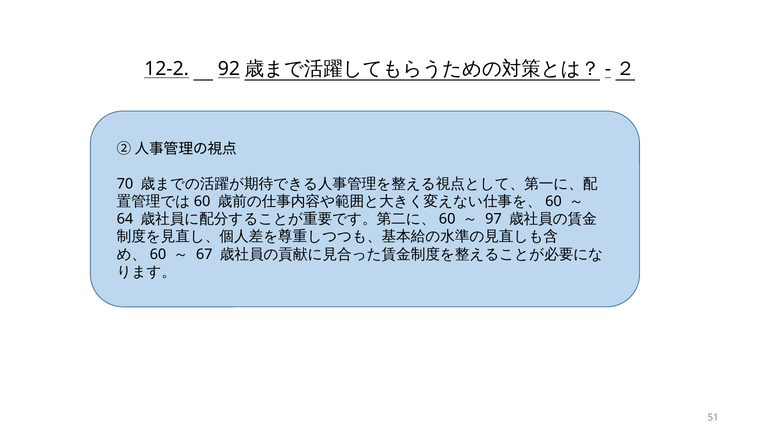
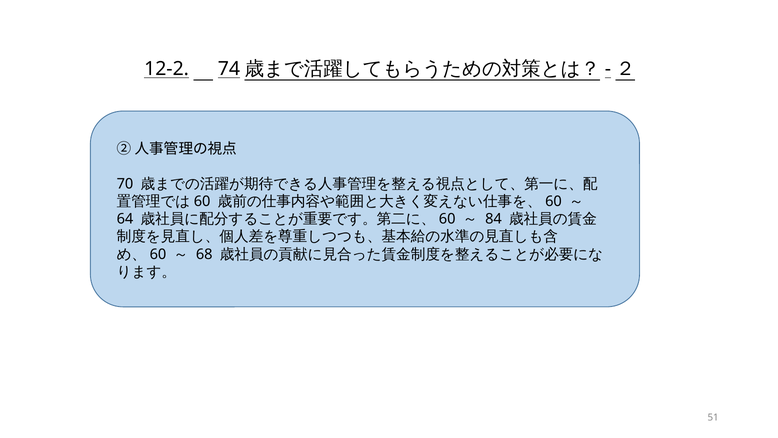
92: 92 -> 74
97: 97 -> 84
67: 67 -> 68
